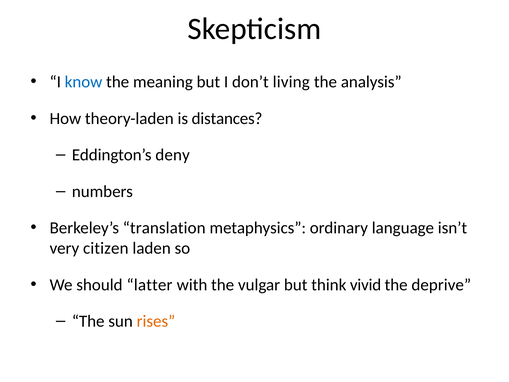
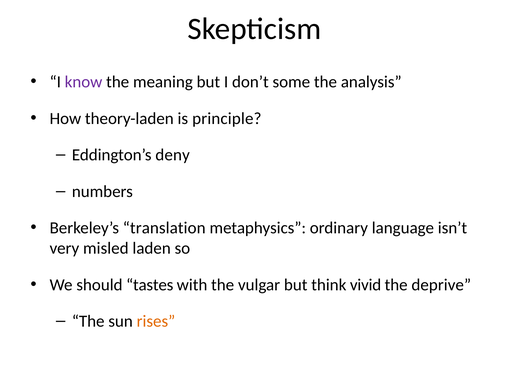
know colour: blue -> purple
living: living -> some
distances: distances -> principle
citizen: citizen -> misled
latter: latter -> tastes
